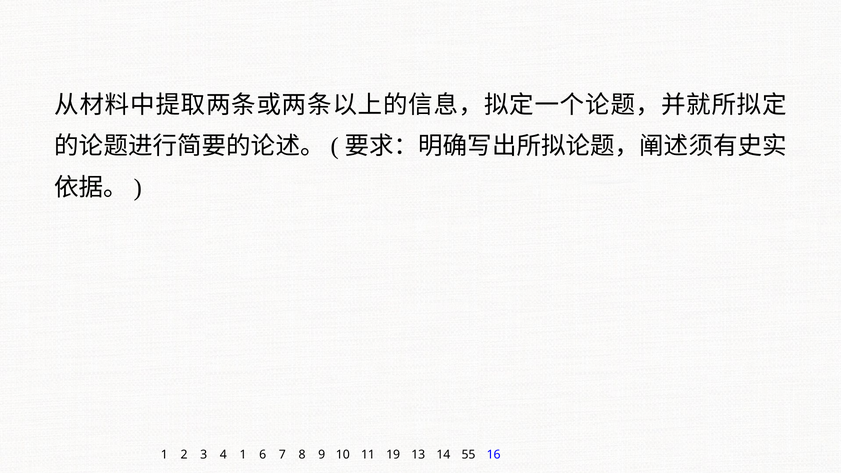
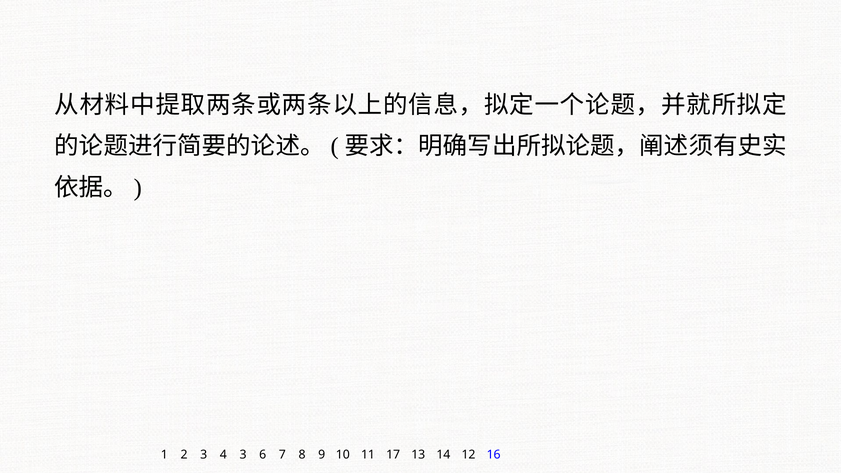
4 1: 1 -> 3
19: 19 -> 17
55: 55 -> 12
